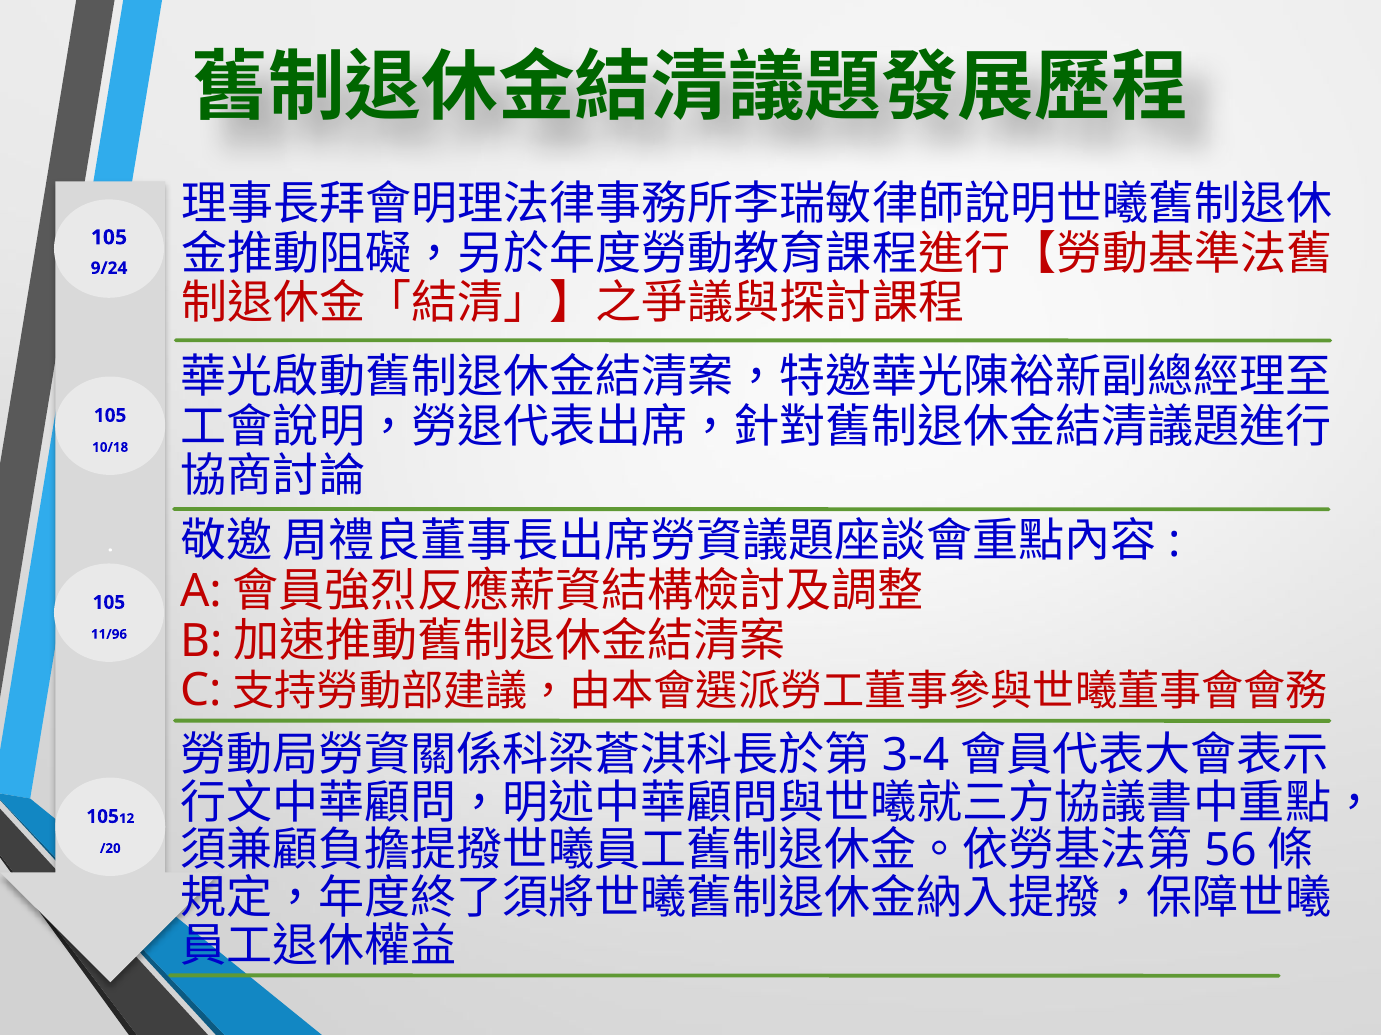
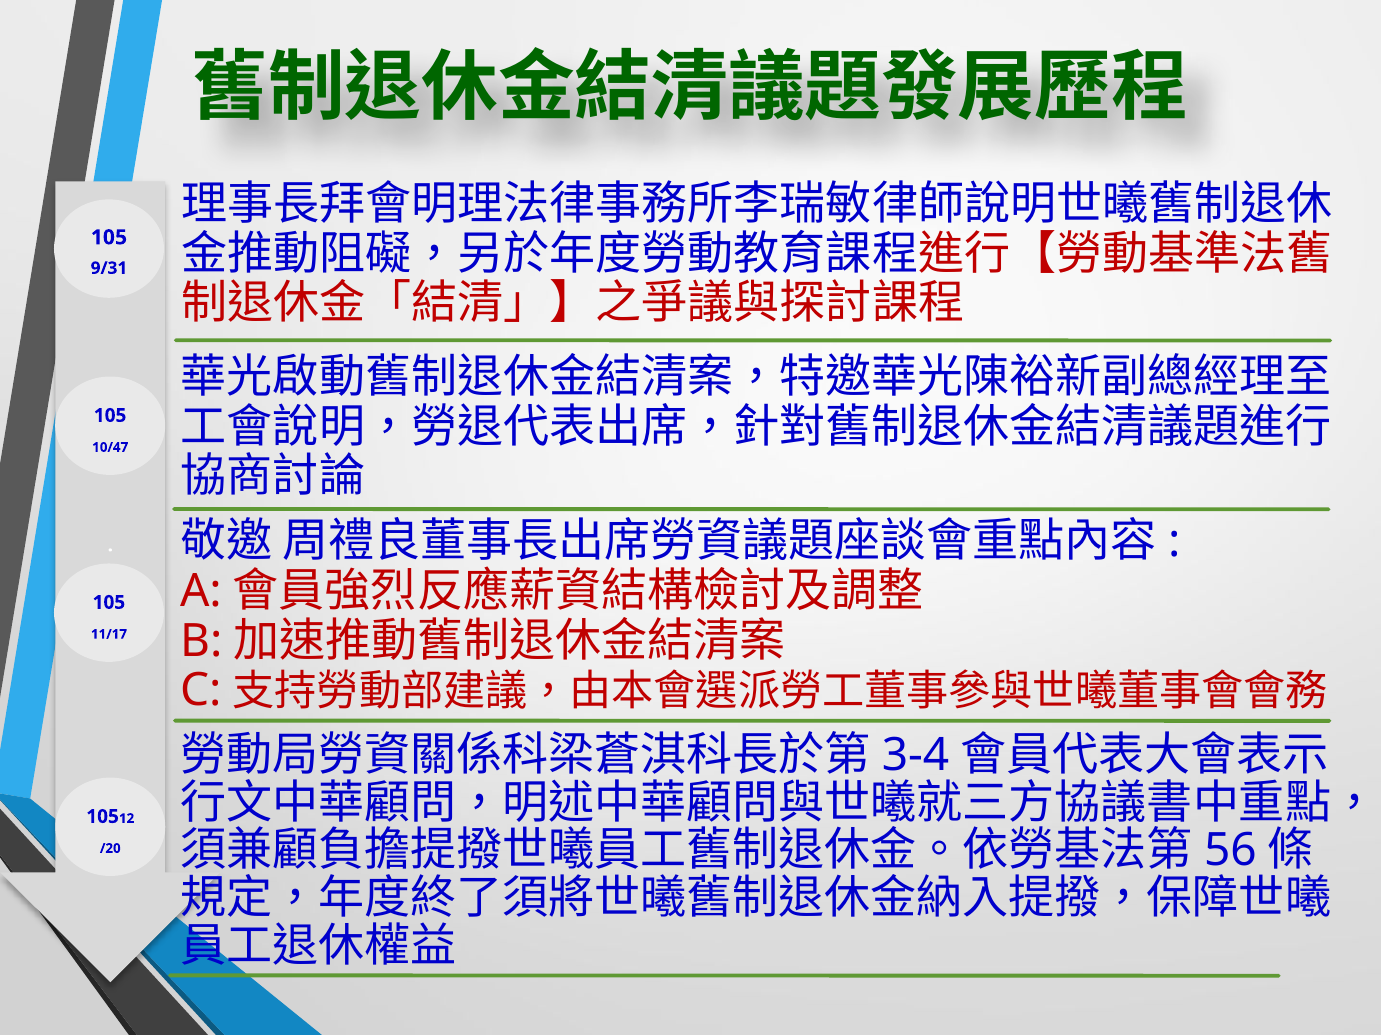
9/24: 9/24 -> 9/31
10/18: 10/18 -> 10/47
11/96: 11/96 -> 11/17
